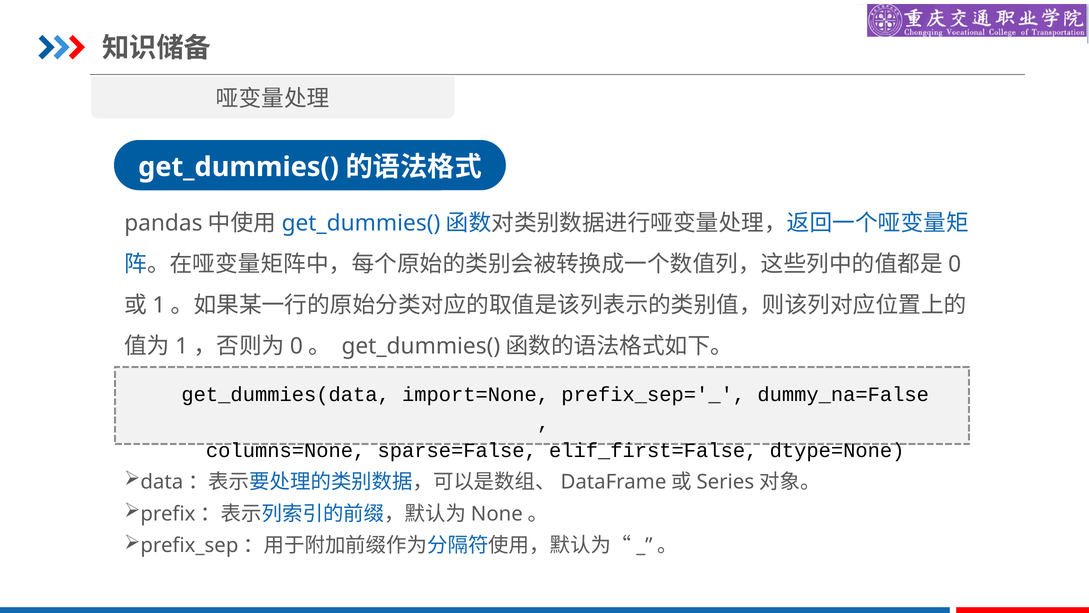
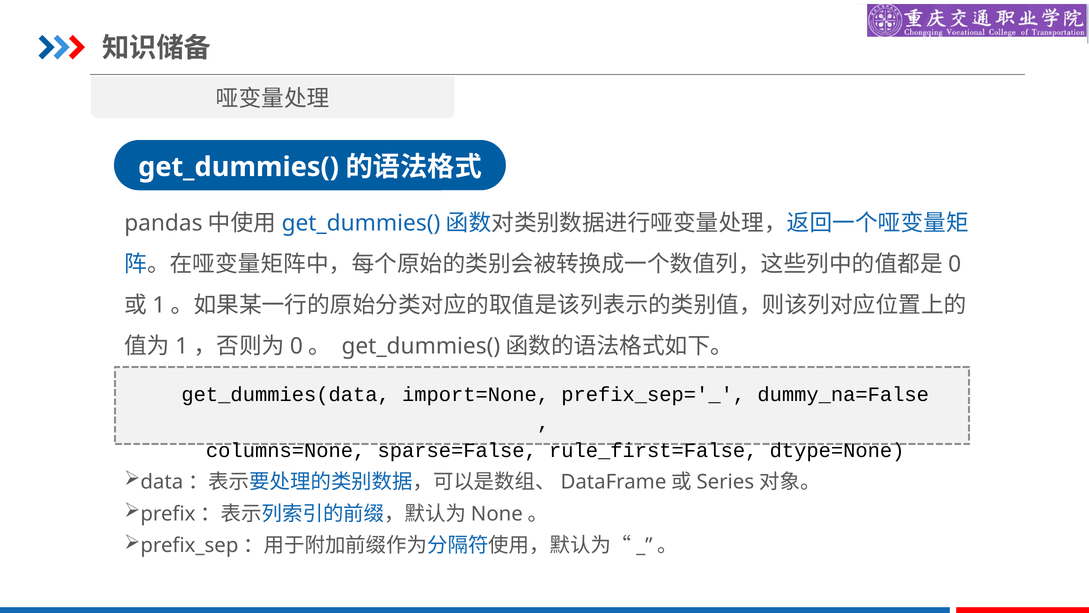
elif_first=False: elif_first=False -> rule_first=False
